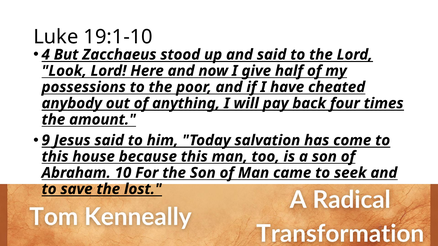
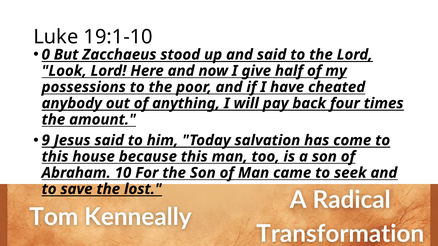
4: 4 -> 0
